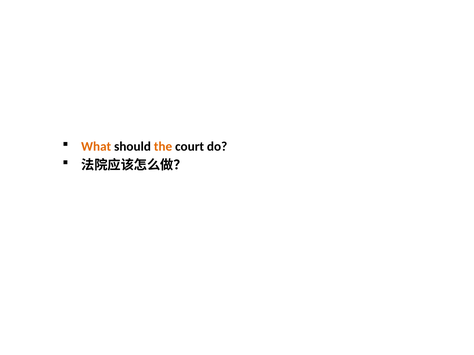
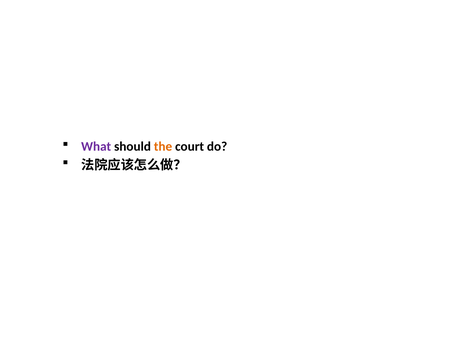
What colour: orange -> purple
